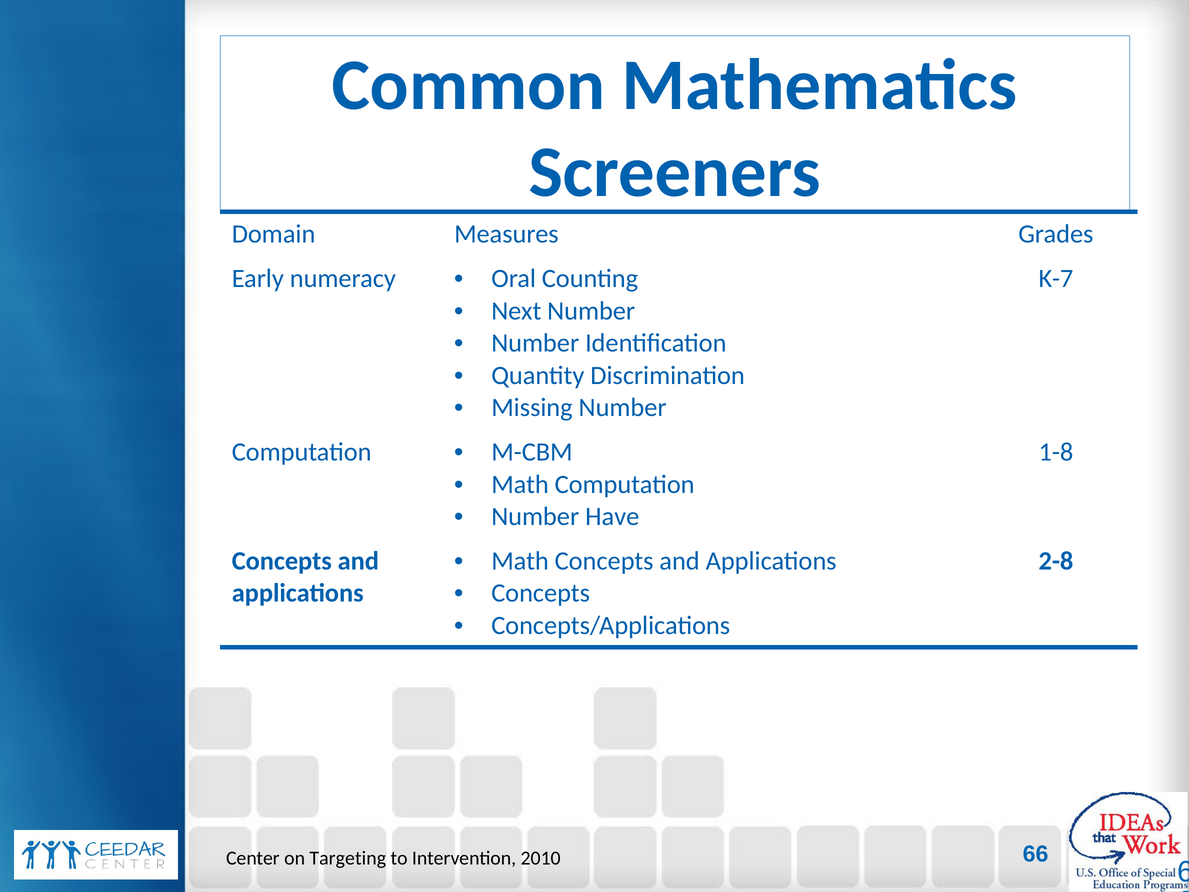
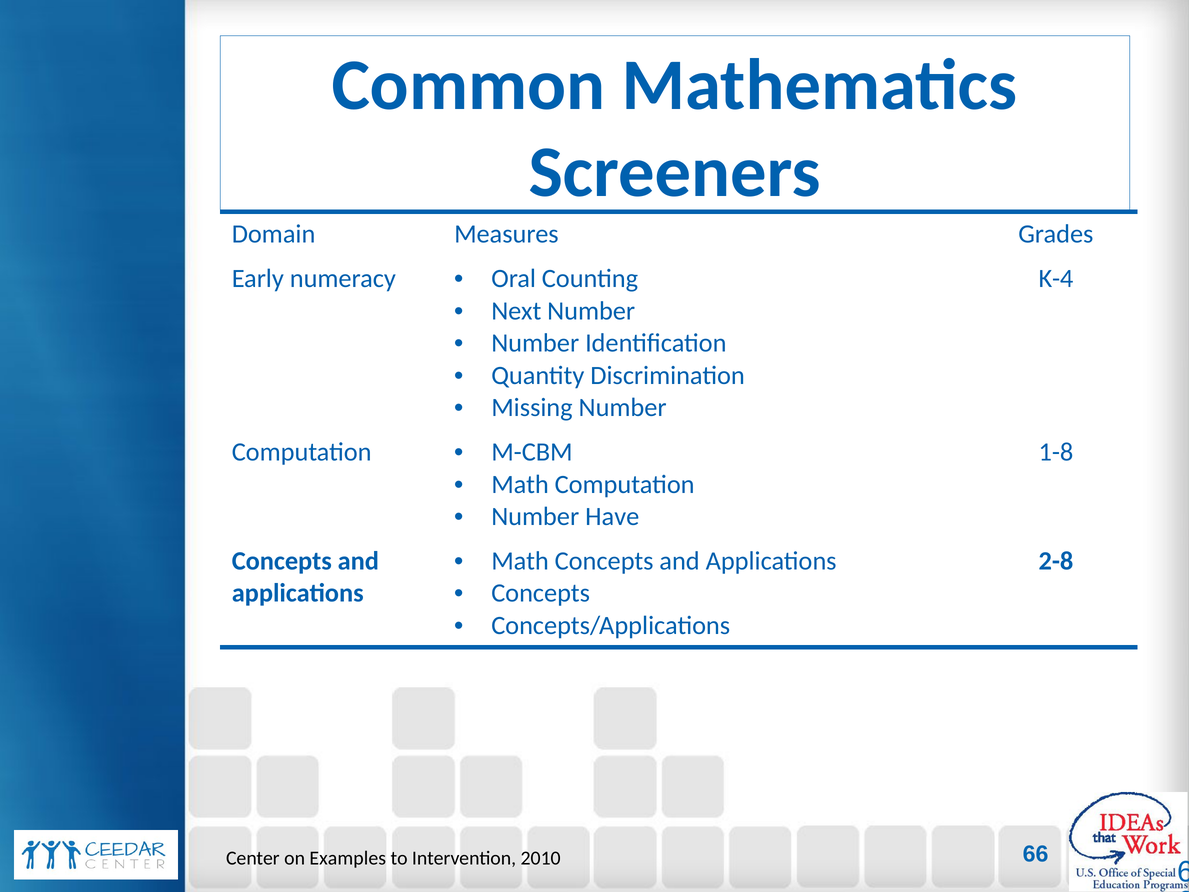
K-7: K-7 -> K-4
Targeting: Targeting -> Examples
